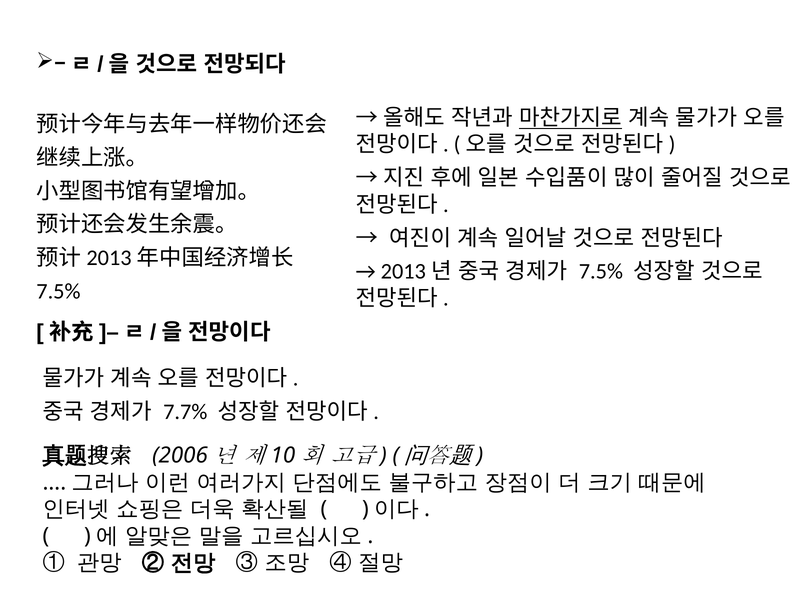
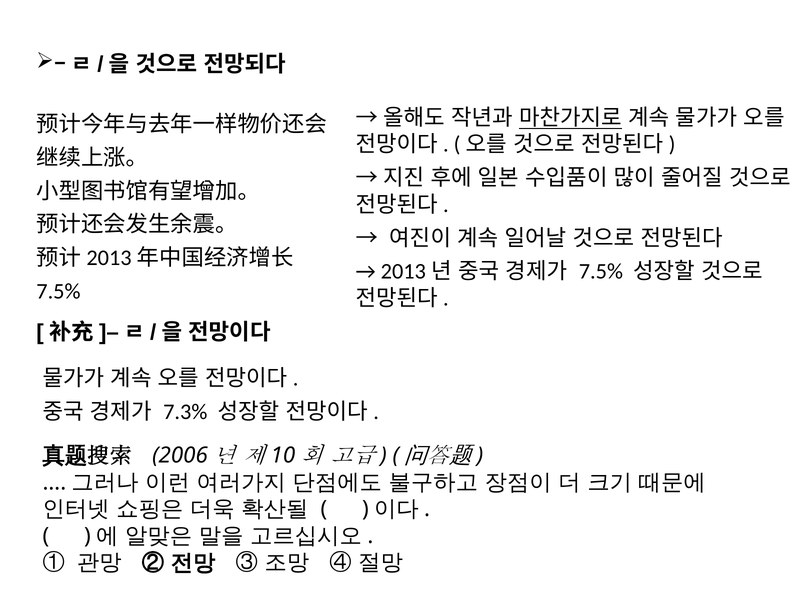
7.7%: 7.7% -> 7.3%
